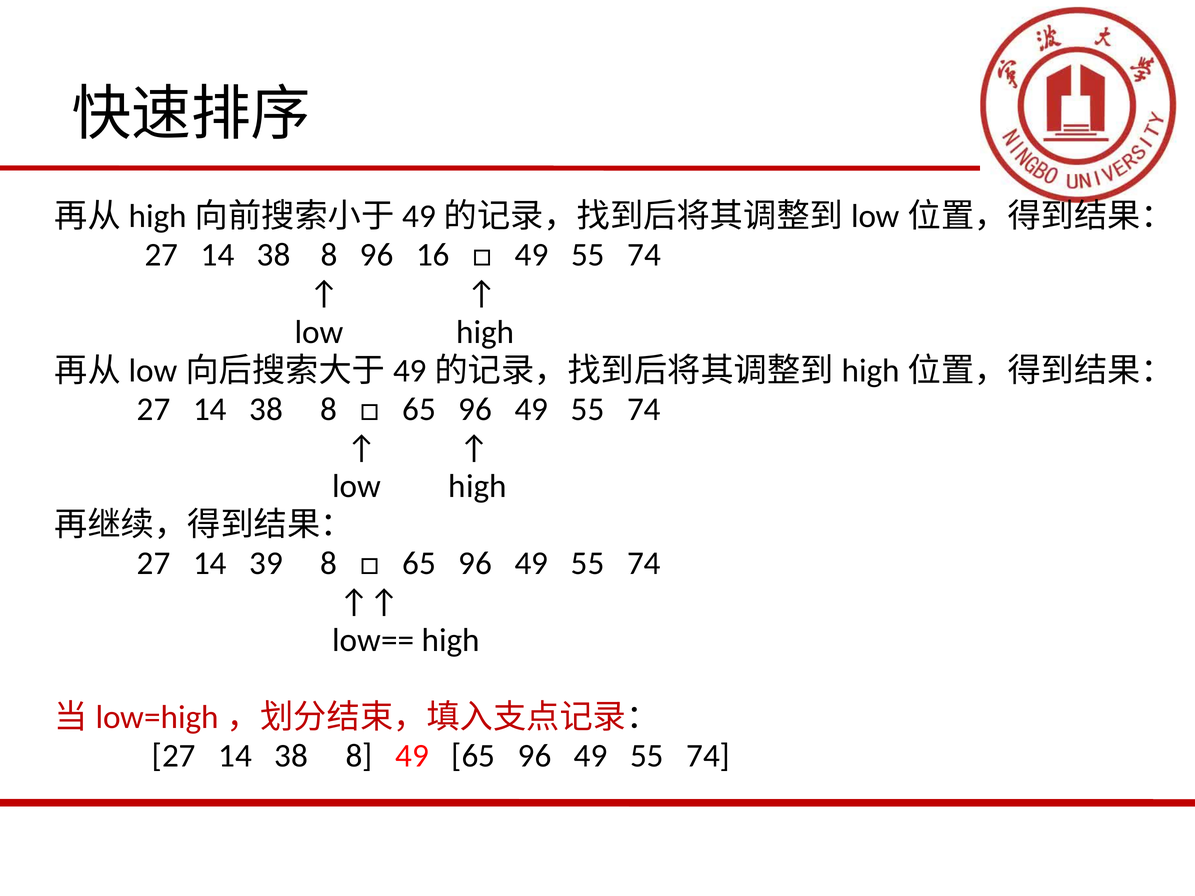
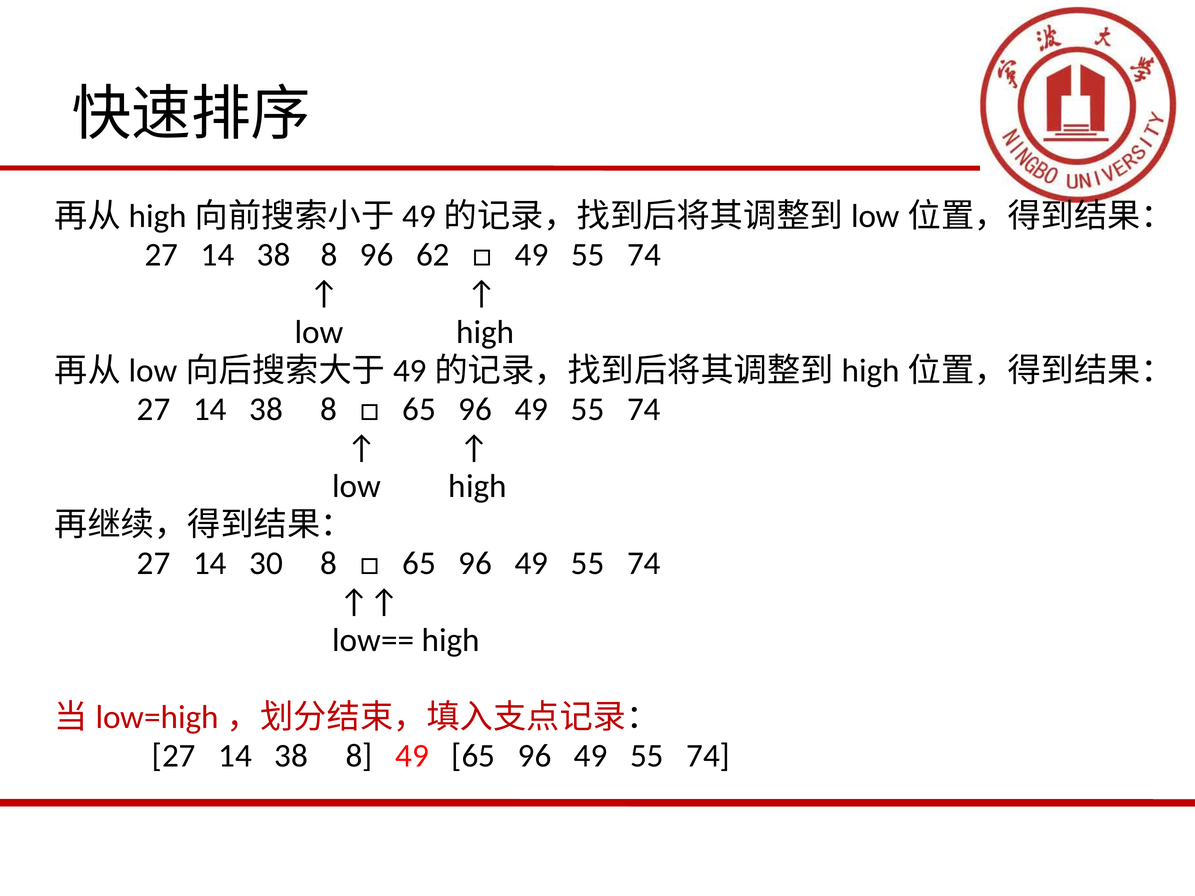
16: 16 -> 62
39: 39 -> 30
